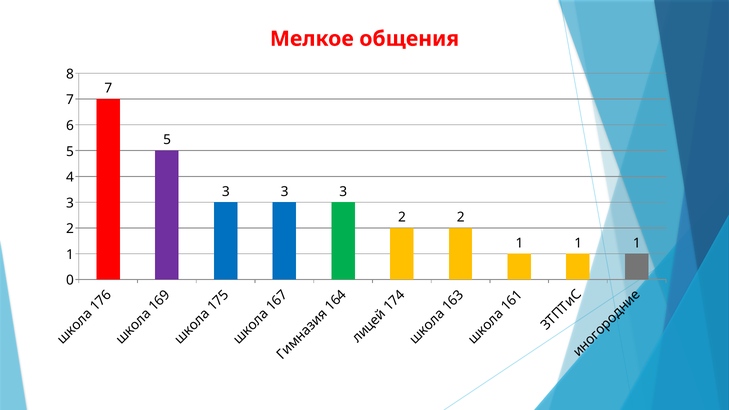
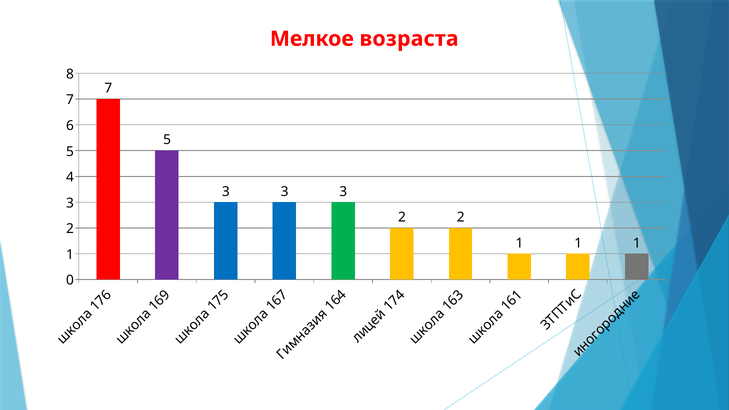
общения: общения -> возраста
